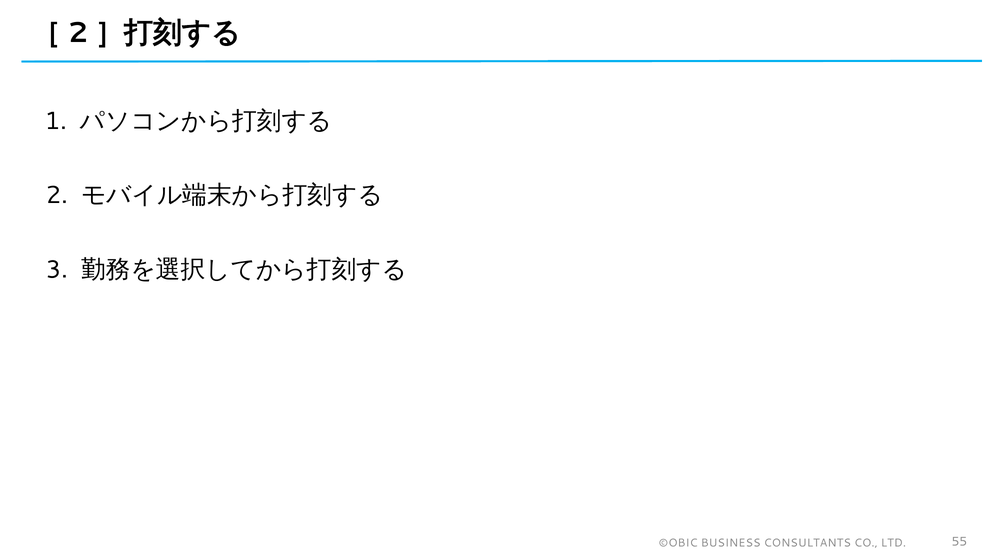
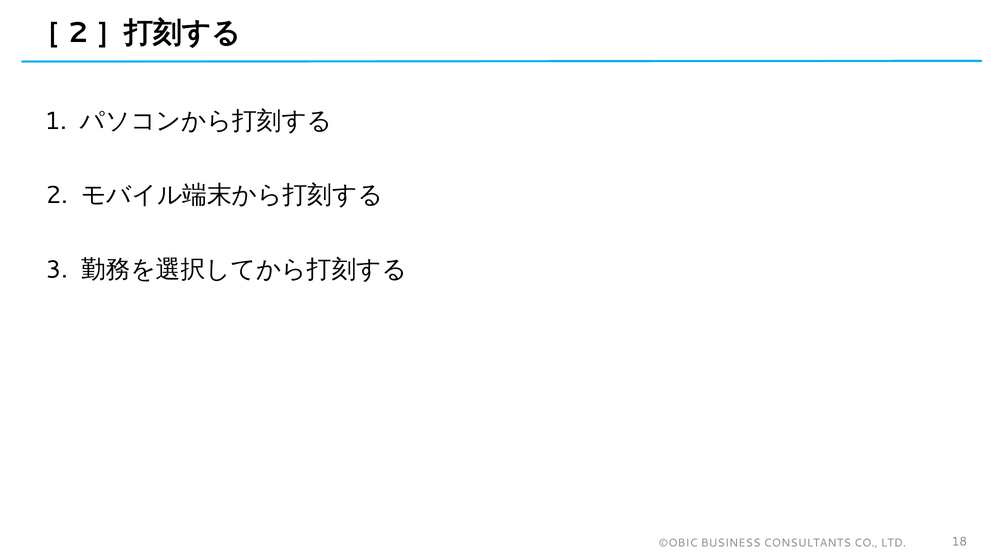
55: 55 -> 18
